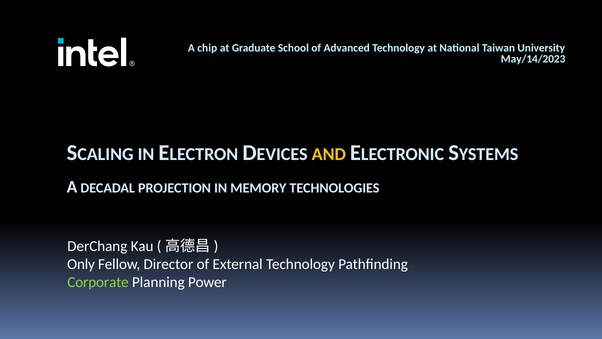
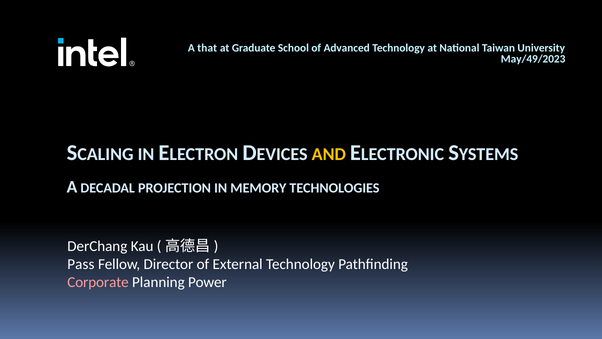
chip: chip -> that
May/14/2023: May/14/2023 -> May/49/2023
Only: Only -> Pass
Corporate colour: light green -> pink
